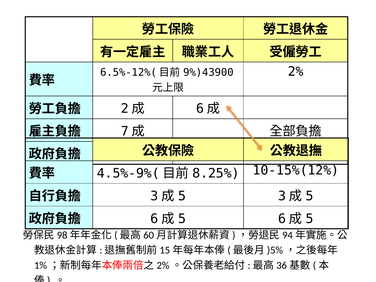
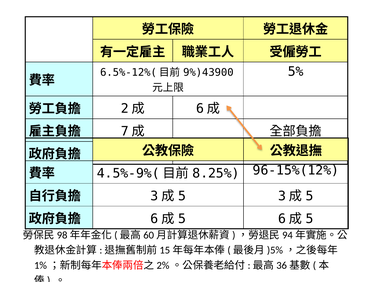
2%: 2% -> 5%
10-15%(12%: 10-15%(12% -> 96-15%(12%
